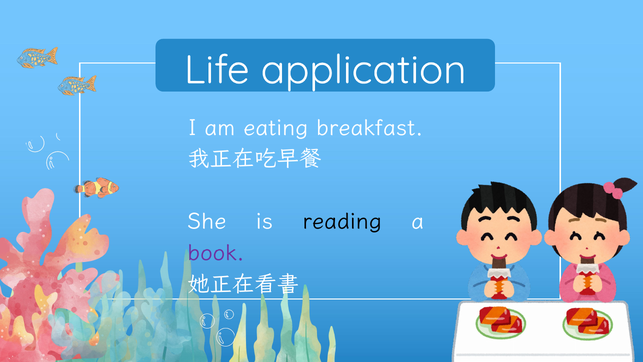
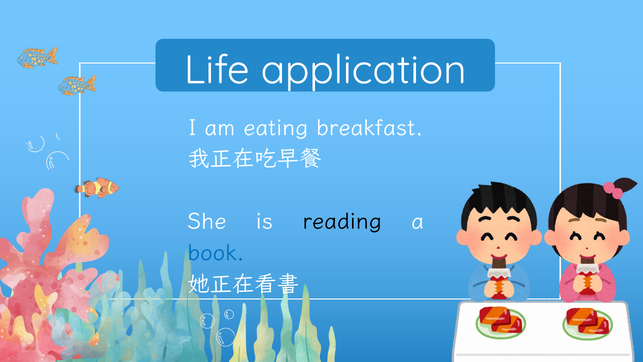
book colour: purple -> blue
